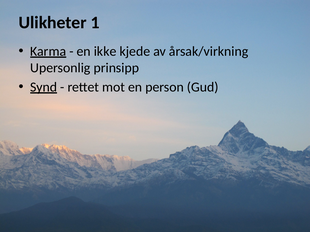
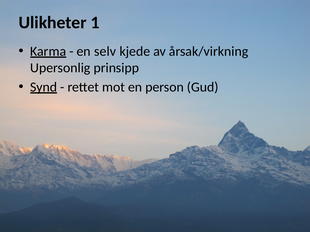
ikke: ikke -> selv
